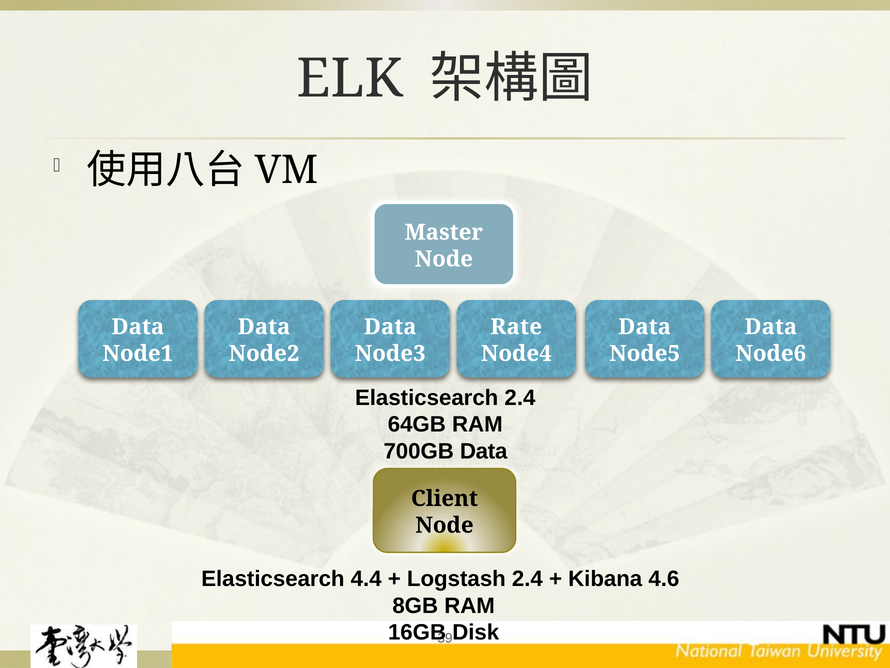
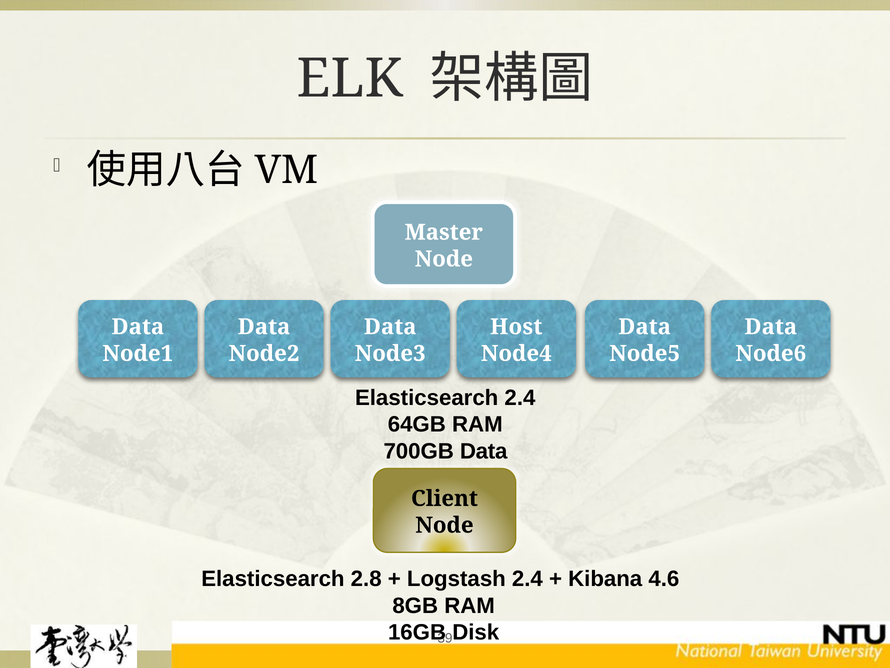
Rate: Rate -> Host
4.4: 4.4 -> 2.8
